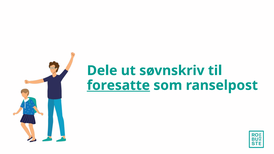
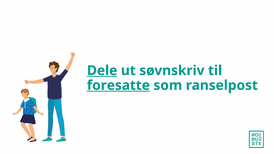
Dele underline: none -> present
